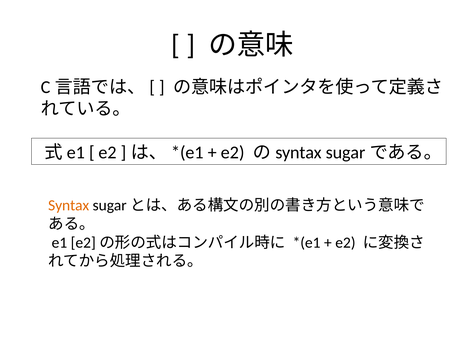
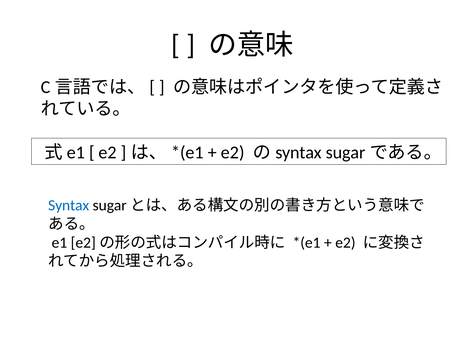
Syntax colour: orange -> blue
